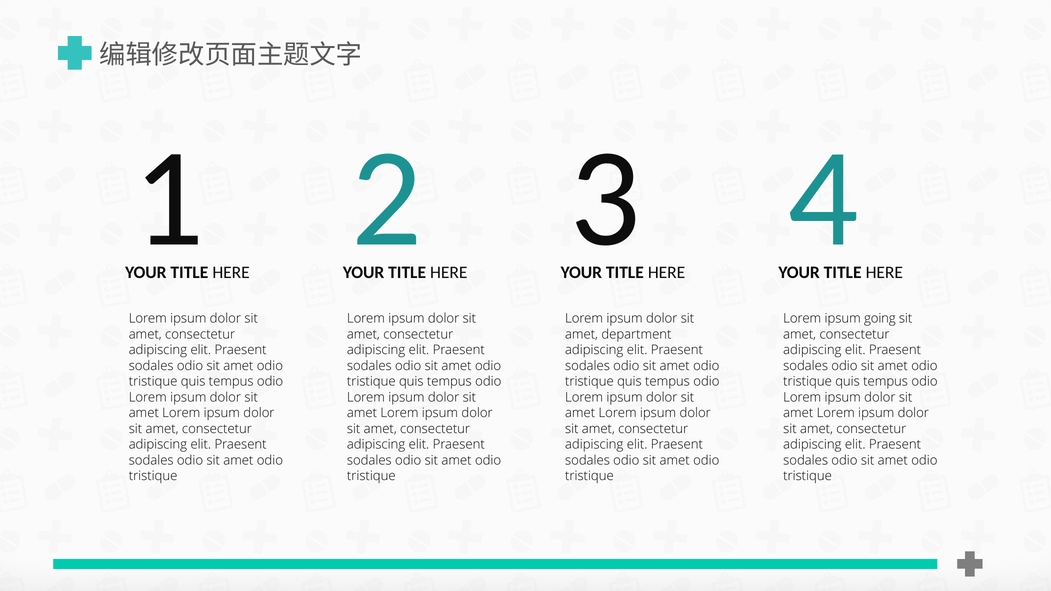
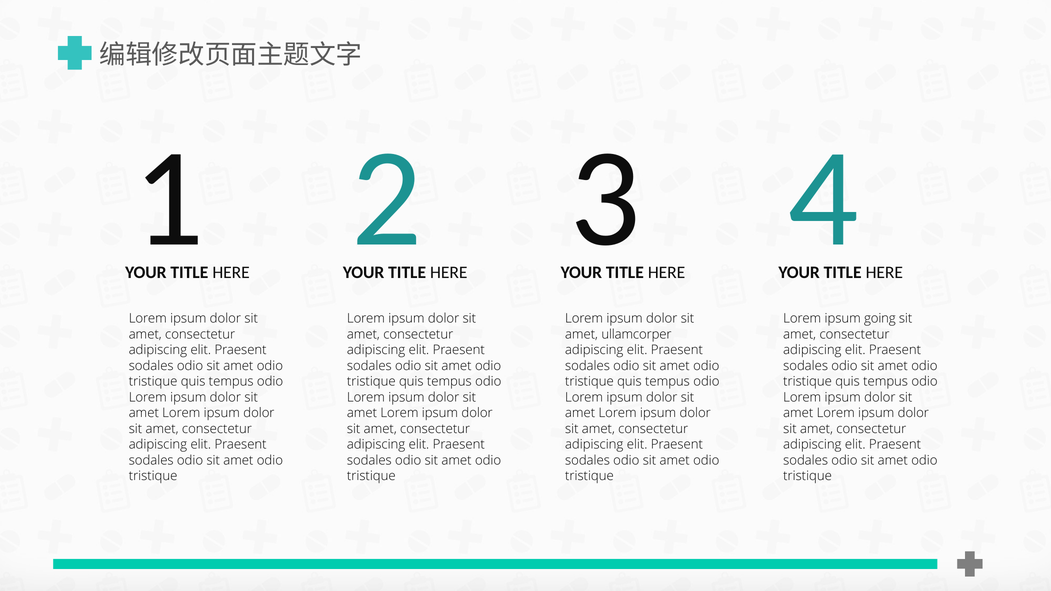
department: department -> ullamcorper
